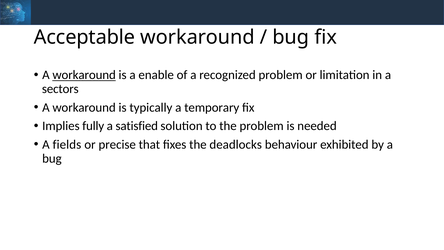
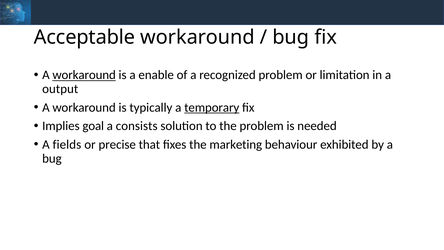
sectors: sectors -> output
temporary underline: none -> present
fully: fully -> goal
satisfied: satisfied -> consists
deadlocks: deadlocks -> marketing
